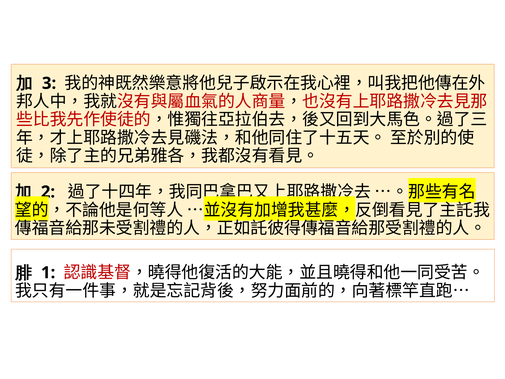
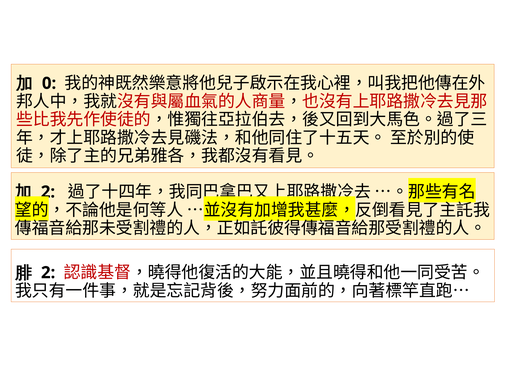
3: 3 -> 0
1 at (48, 272): 1 -> 2
